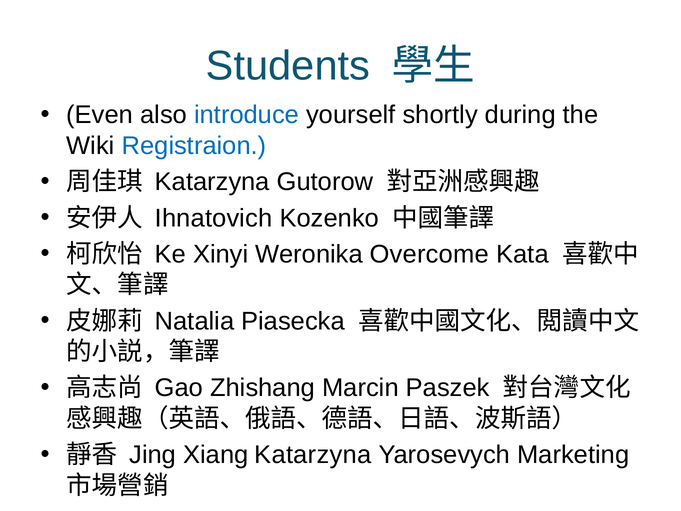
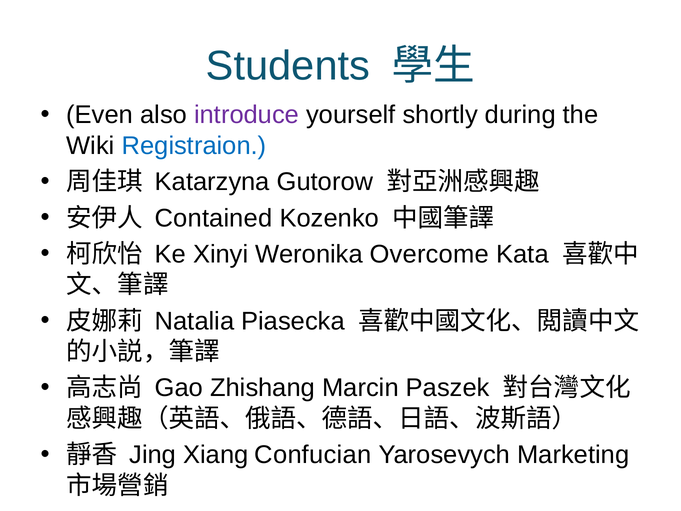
introduce colour: blue -> purple
Ihnatovich: Ihnatovich -> Contained
Xiang Katarzyna: Katarzyna -> Confucian
